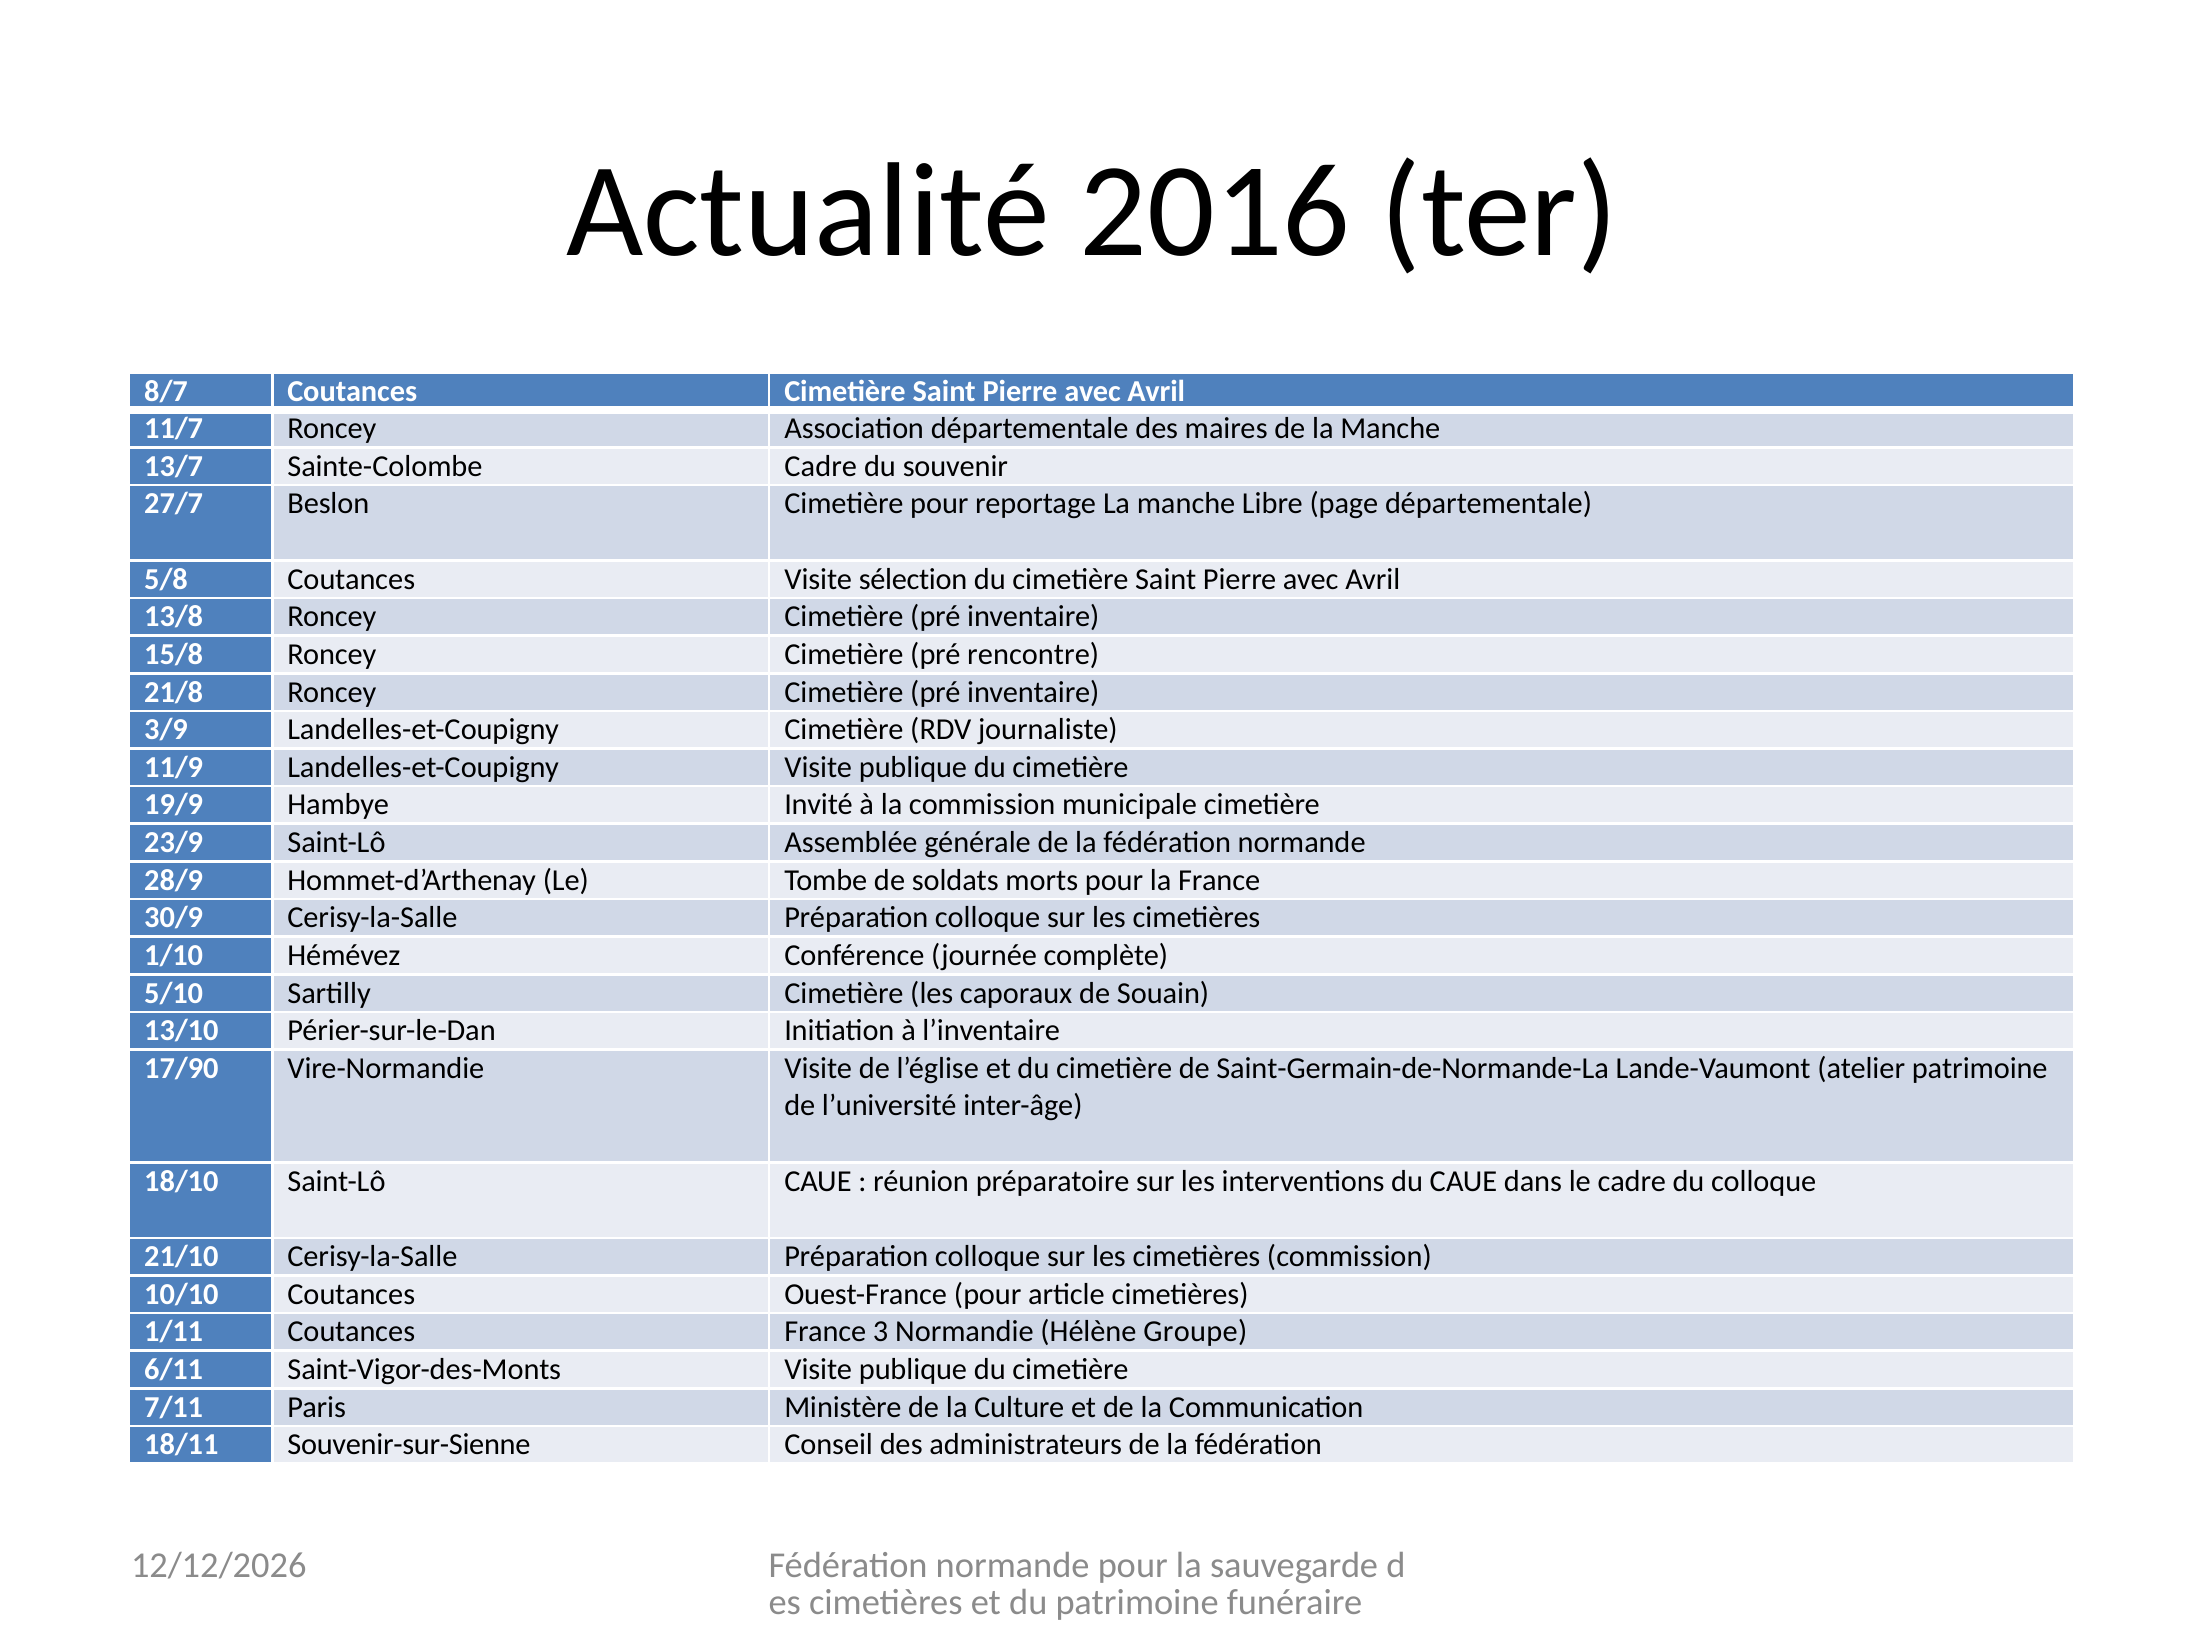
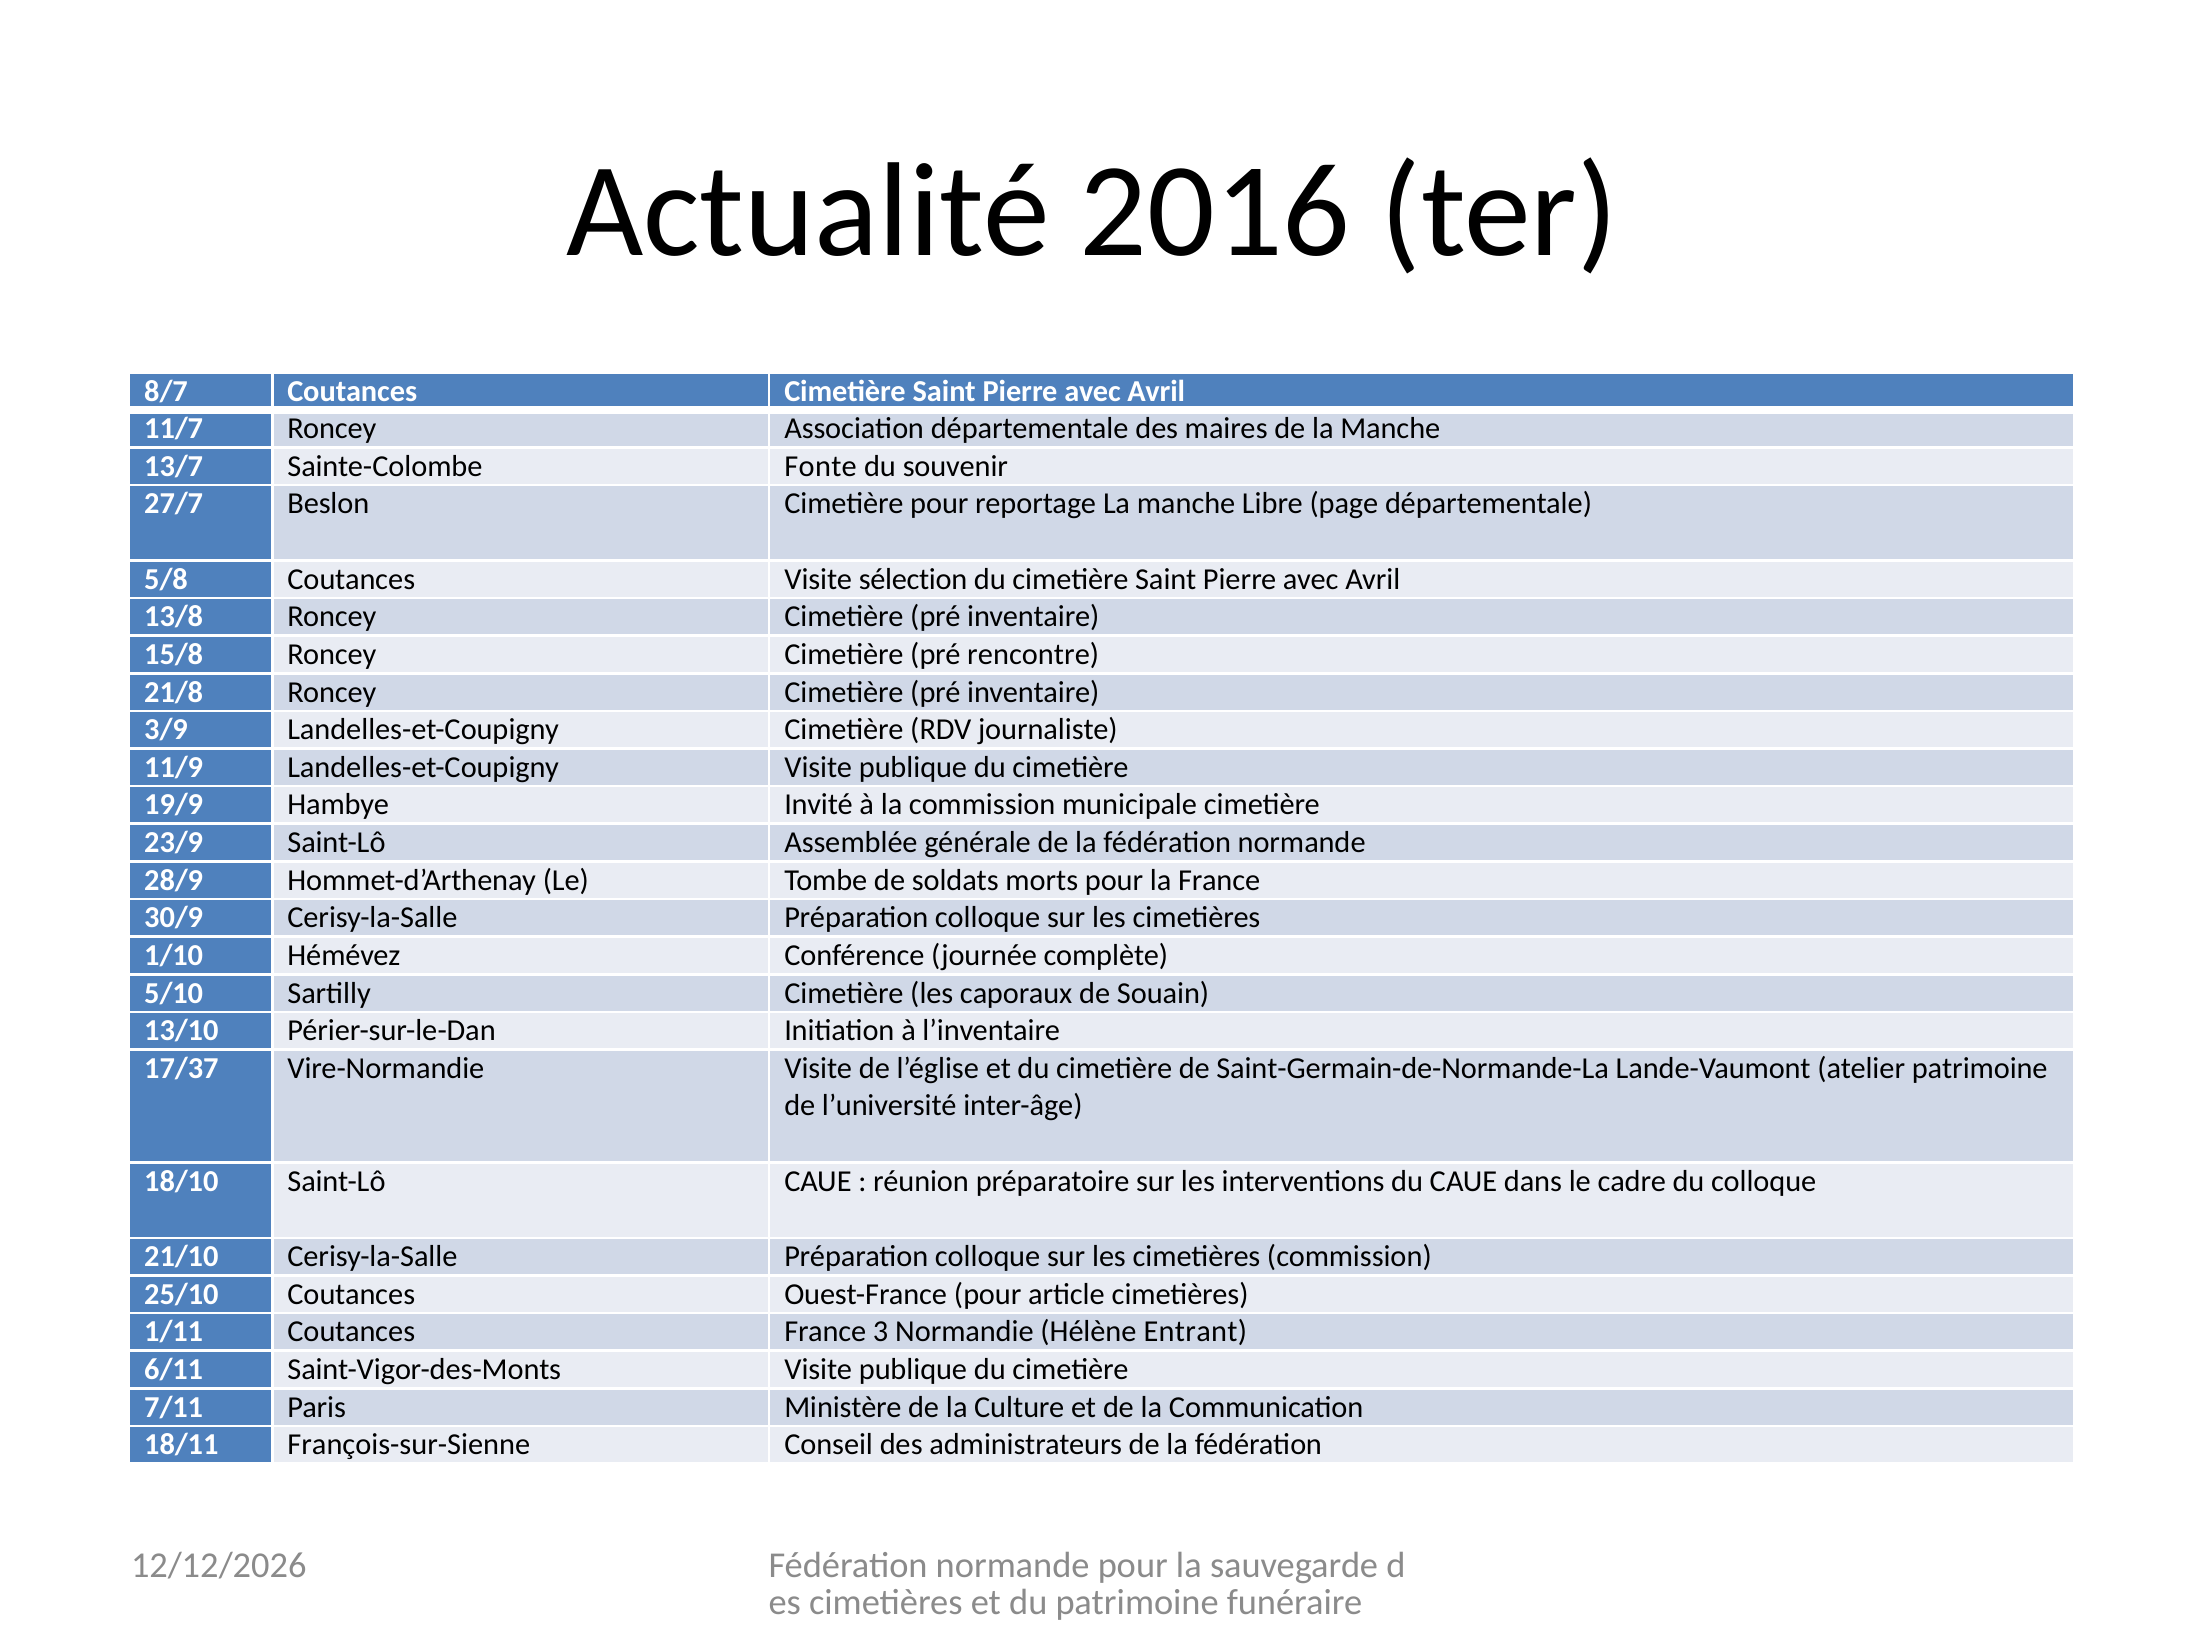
Sainte-Colombe Cadre: Cadre -> Fonte
17/90: 17/90 -> 17/37
10/10: 10/10 -> 25/10
Groupe: Groupe -> Entrant
Souvenir-sur-Sienne: Souvenir-sur-Sienne -> François-sur-Sienne
